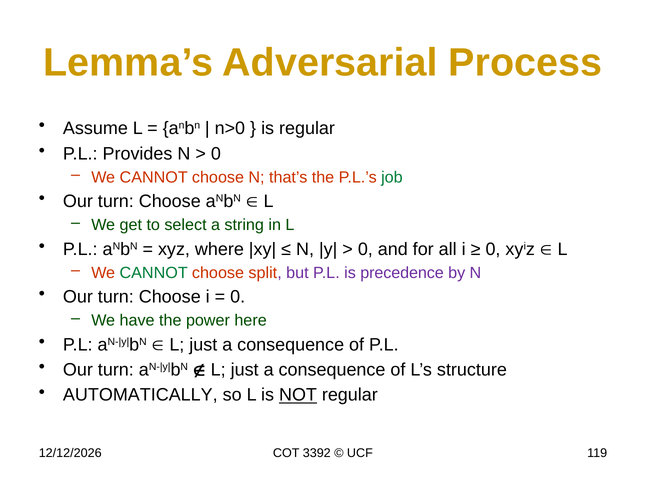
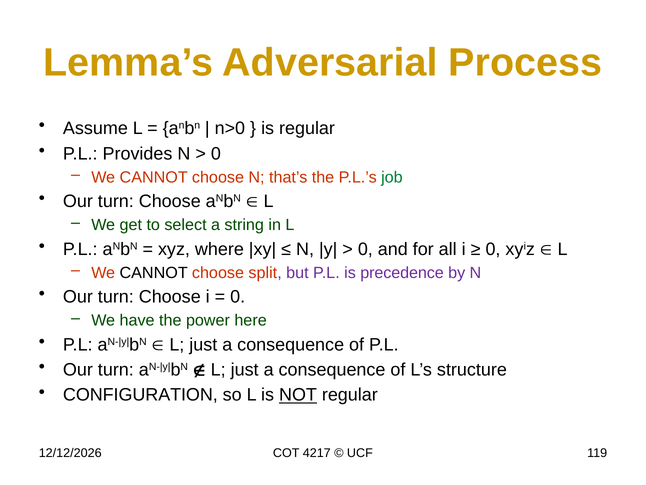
CANNOT at (154, 272) colour: green -> black
AUTOMATICALLY: AUTOMATICALLY -> CONFIGURATION
3392: 3392 -> 4217
